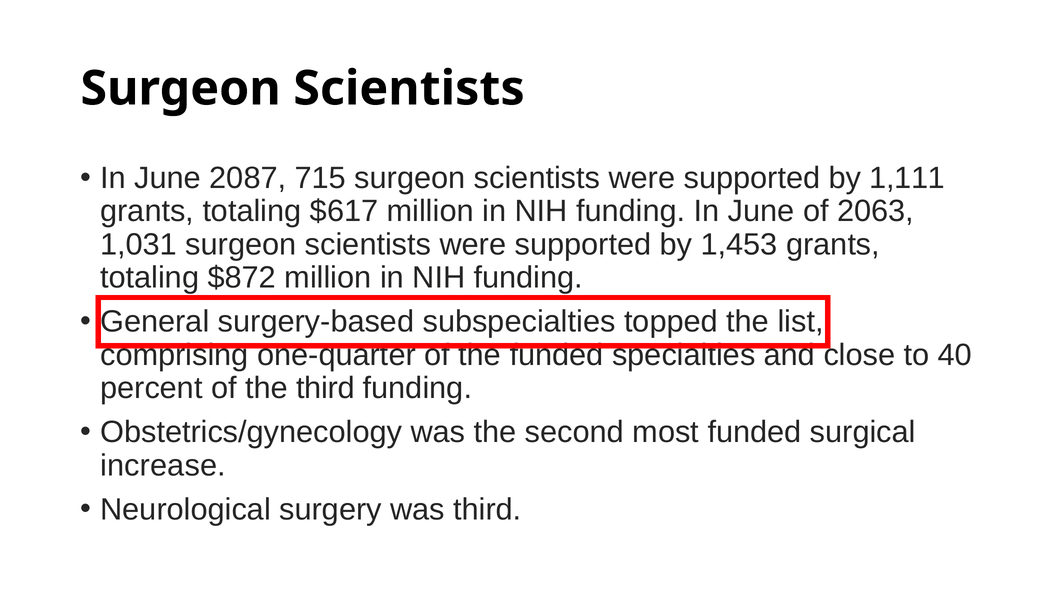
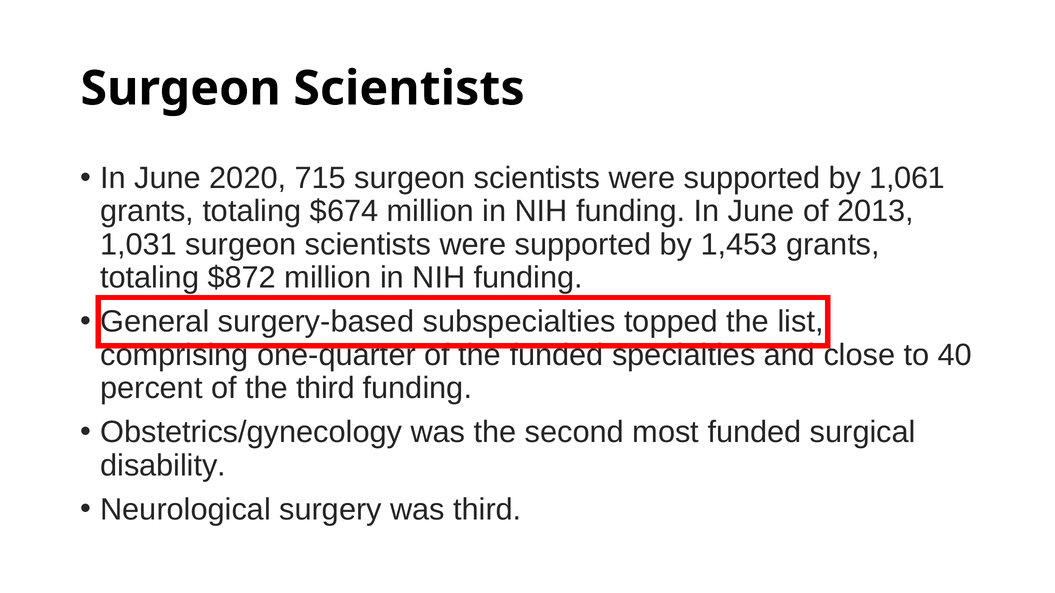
2087: 2087 -> 2020
1,111: 1,111 -> 1,061
$617: $617 -> $674
2063: 2063 -> 2013
increase: increase -> disability
